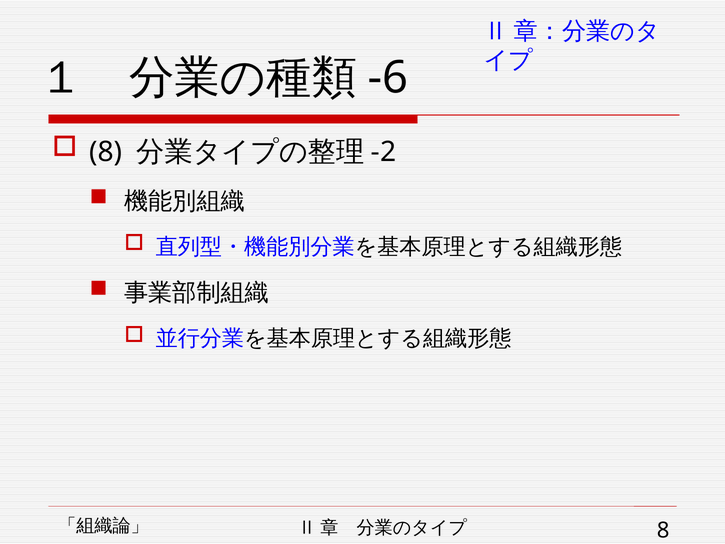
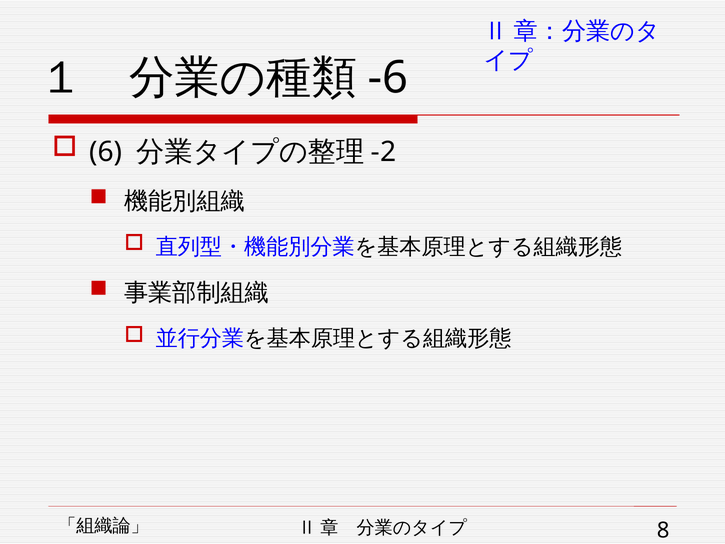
8 at (106, 152): 8 -> 6
